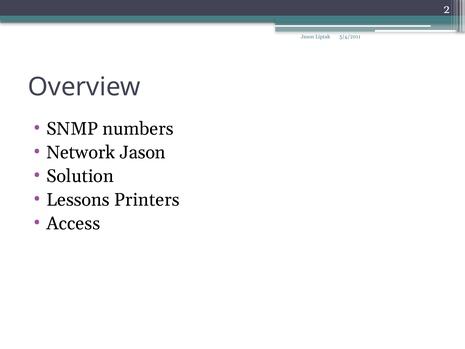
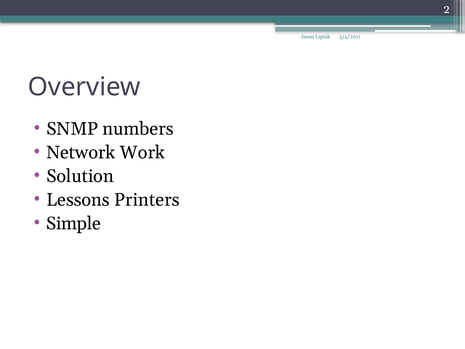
Network Jason: Jason -> Work
Access: Access -> Simple
